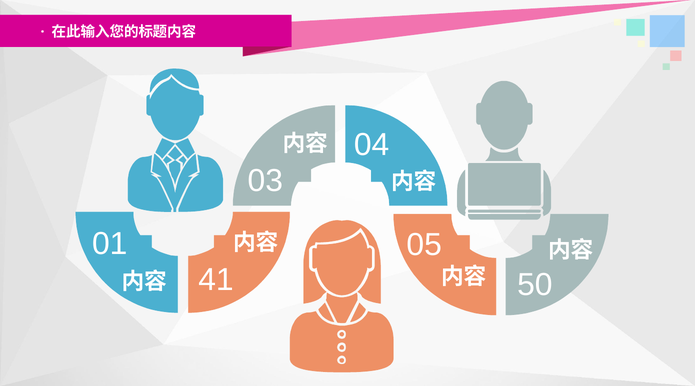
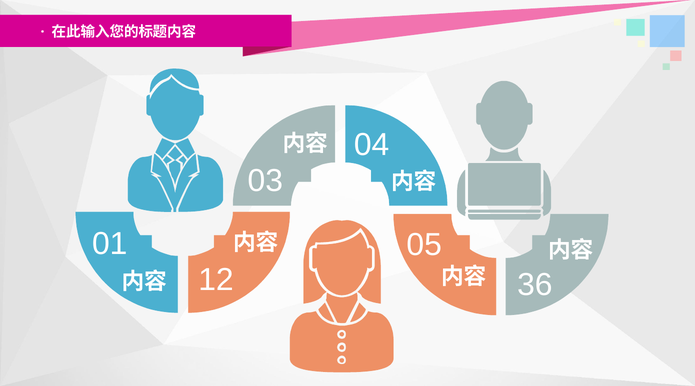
50: 50 -> 36
41: 41 -> 12
